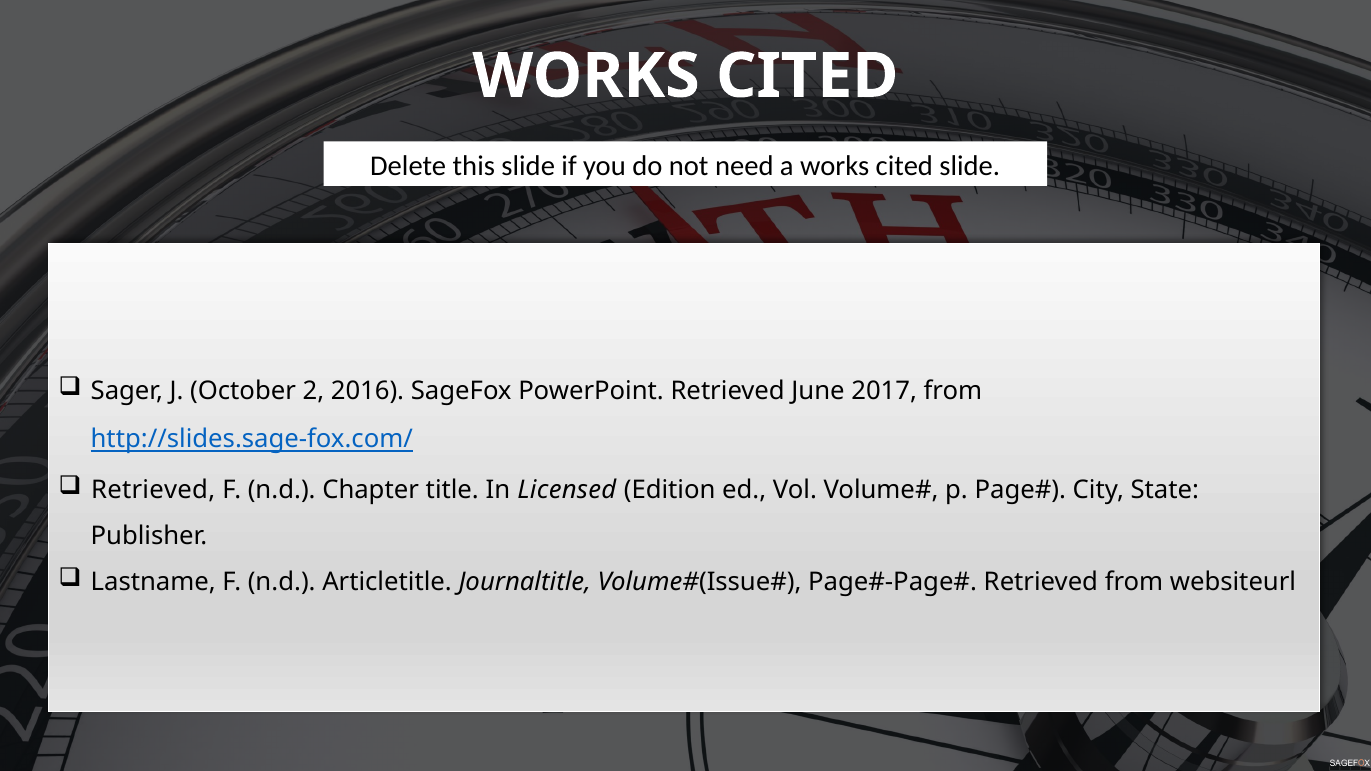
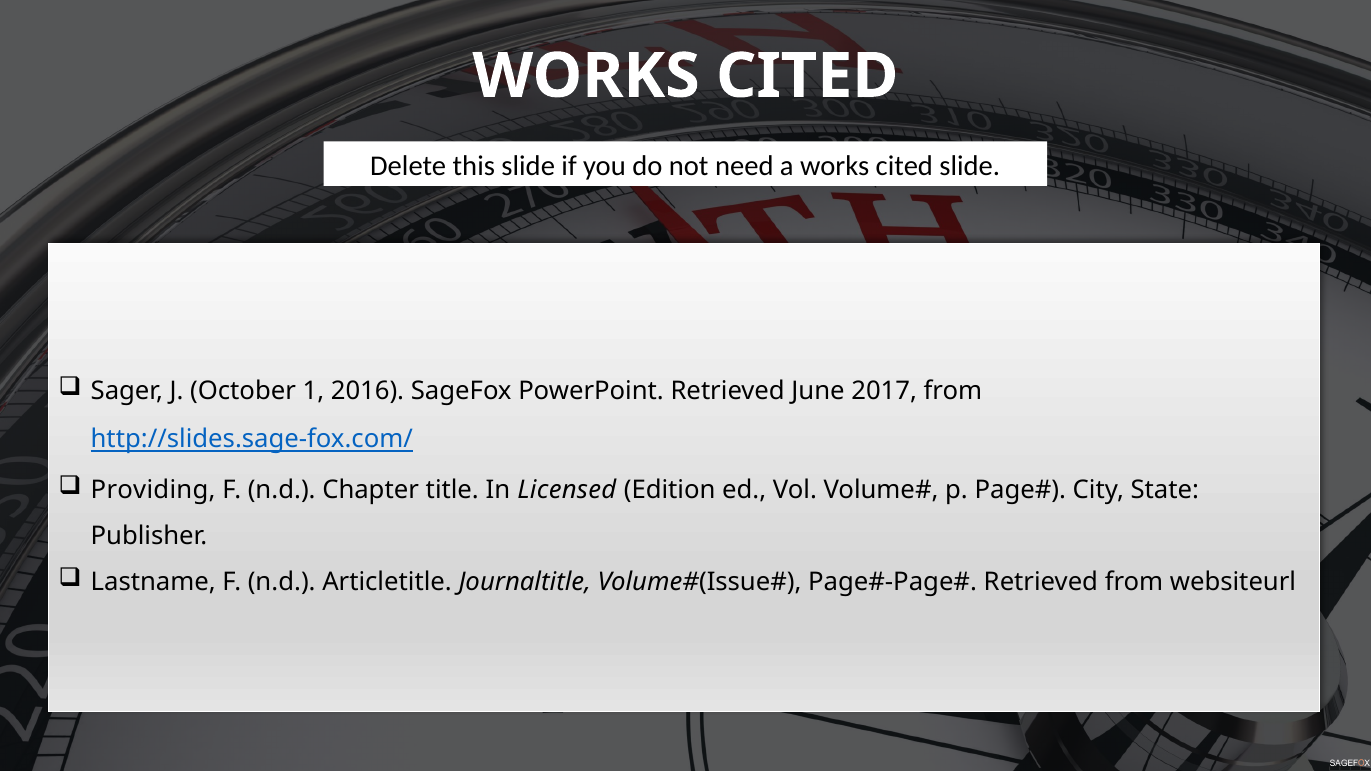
2: 2 -> 1
Retrieved at (153, 490): Retrieved -> Providing
